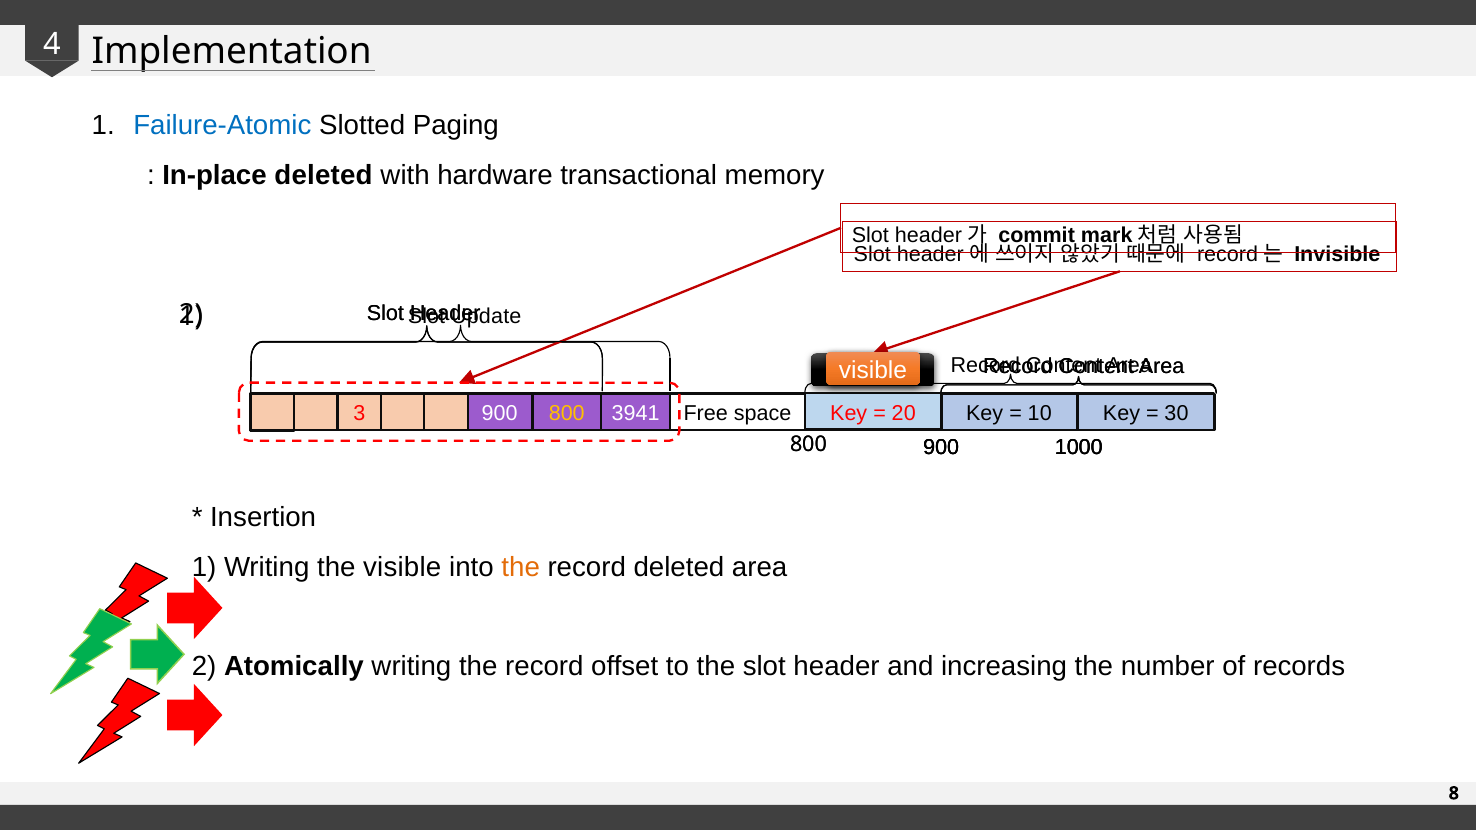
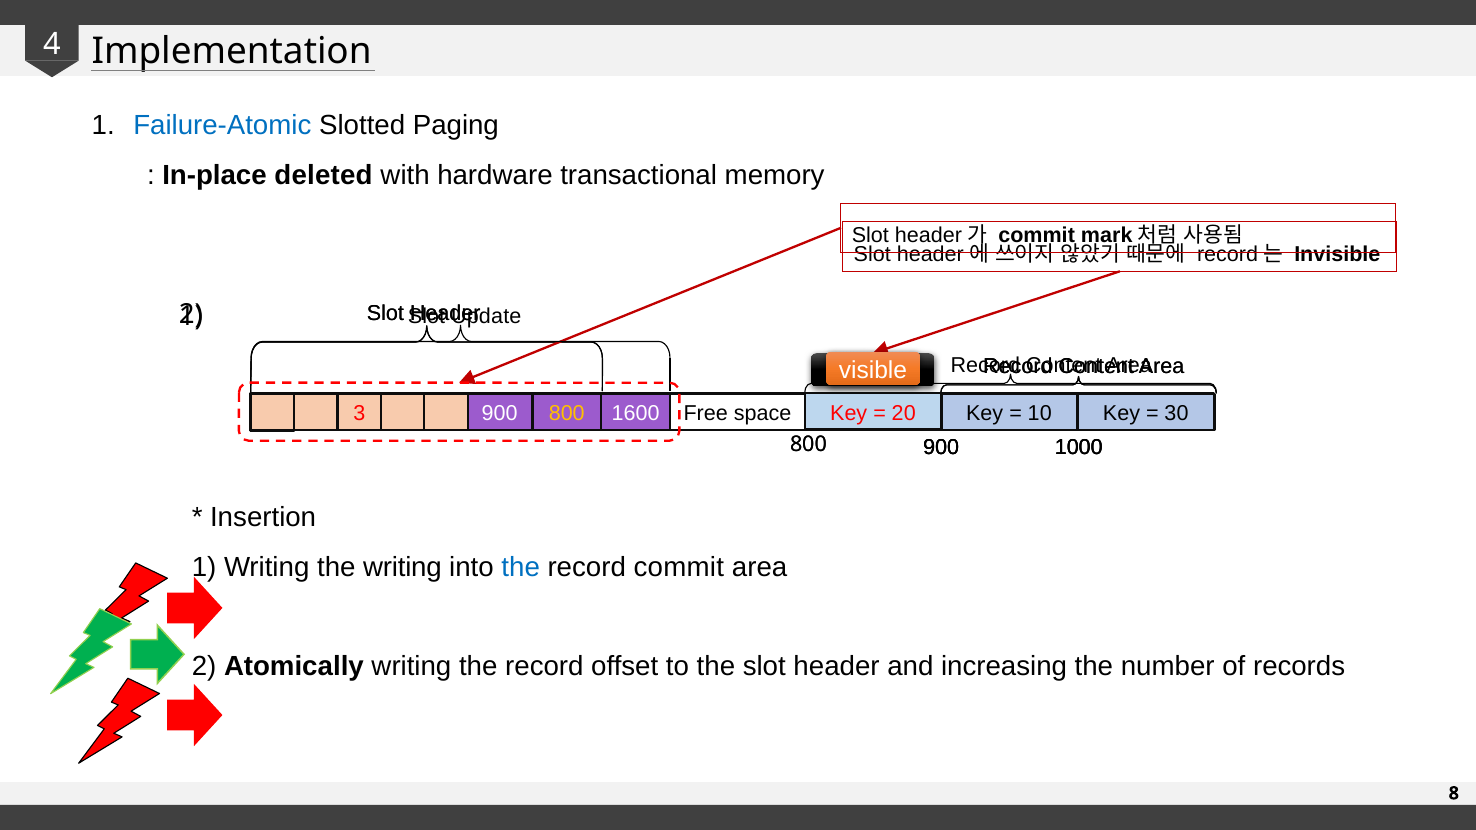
3941: 3941 -> 1600
the visible: visible -> writing
the at (521, 567) colour: orange -> blue
record deleted: deleted -> commit
